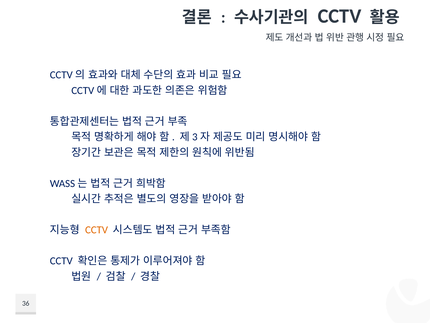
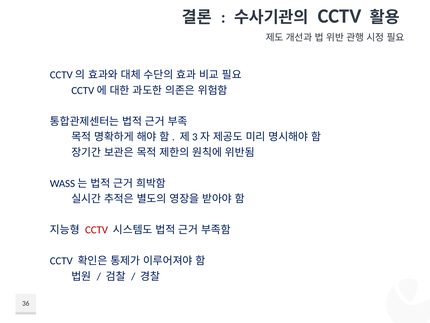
CCTV at (97, 230) colour: orange -> red
